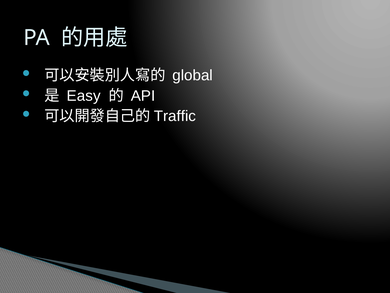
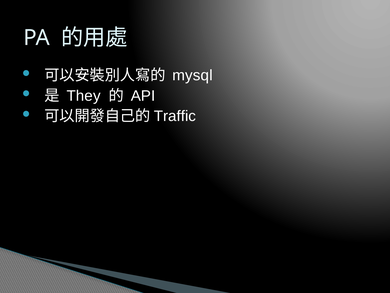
global: global -> mysql
Easy: Easy -> They
